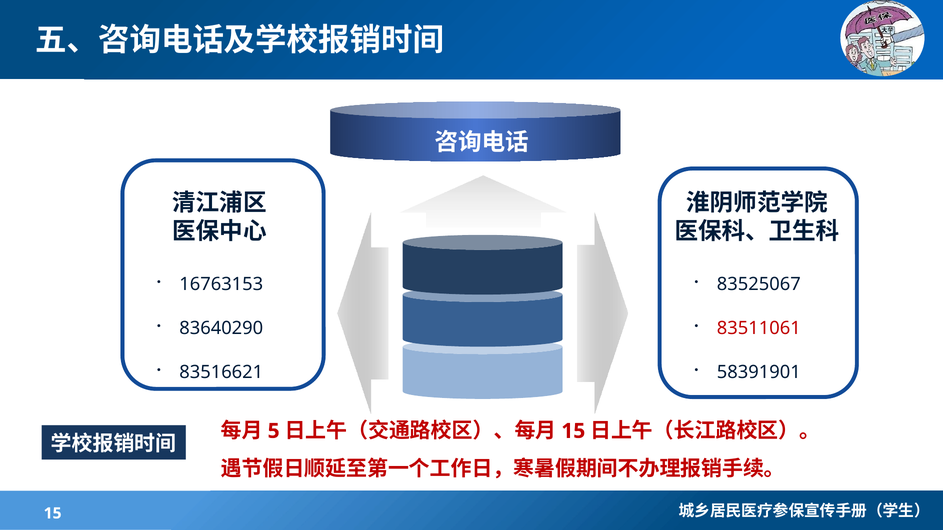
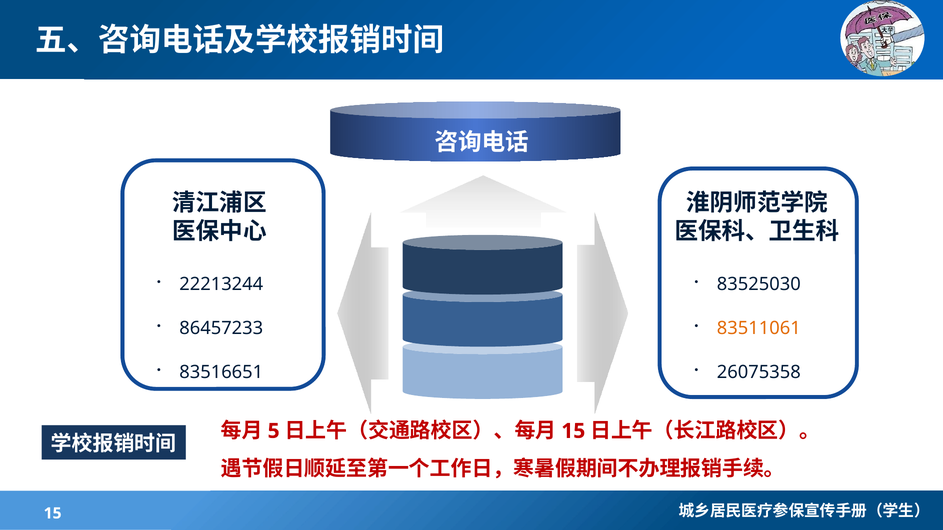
16763153: 16763153 -> 22213244
83525067: 83525067 -> 83525030
83640290: 83640290 -> 86457233
83511061 colour: red -> orange
83516621: 83516621 -> 83516651
58391901: 58391901 -> 26075358
